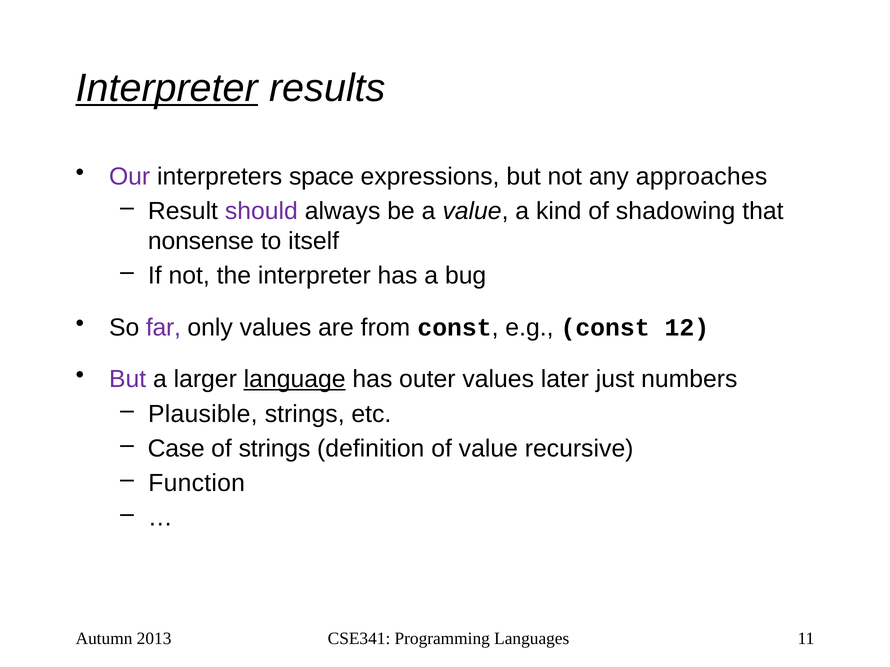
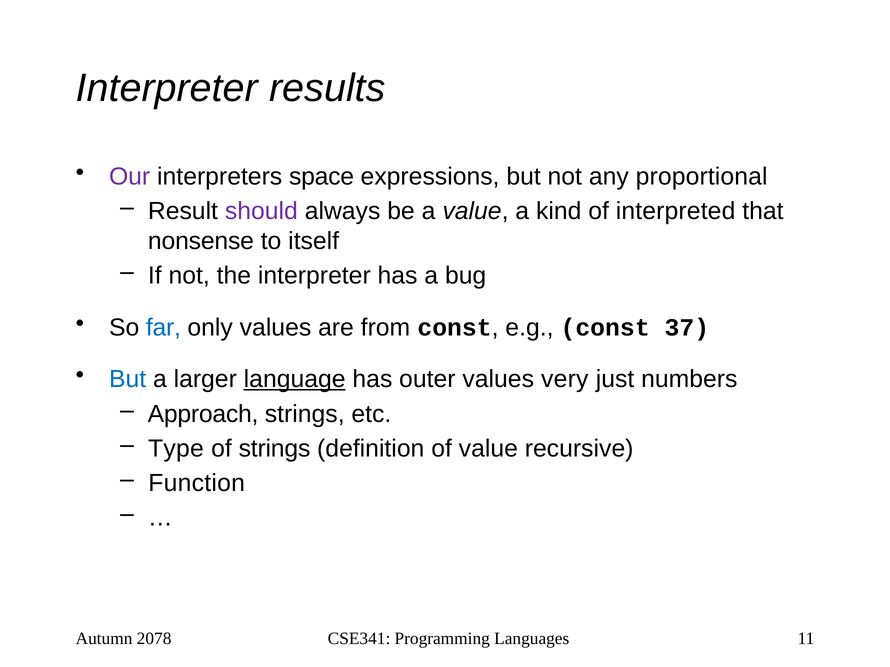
Interpreter at (167, 88) underline: present -> none
approaches: approaches -> proportional
shadowing: shadowing -> interpreted
far colour: purple -> blue
12: 12 -> 37
But at (128, 380) colour: purple -> blue
later: later -> very
Plausible: Plausible -> Approach
Case: Case -> Type
2013: 2013 -> 2078
